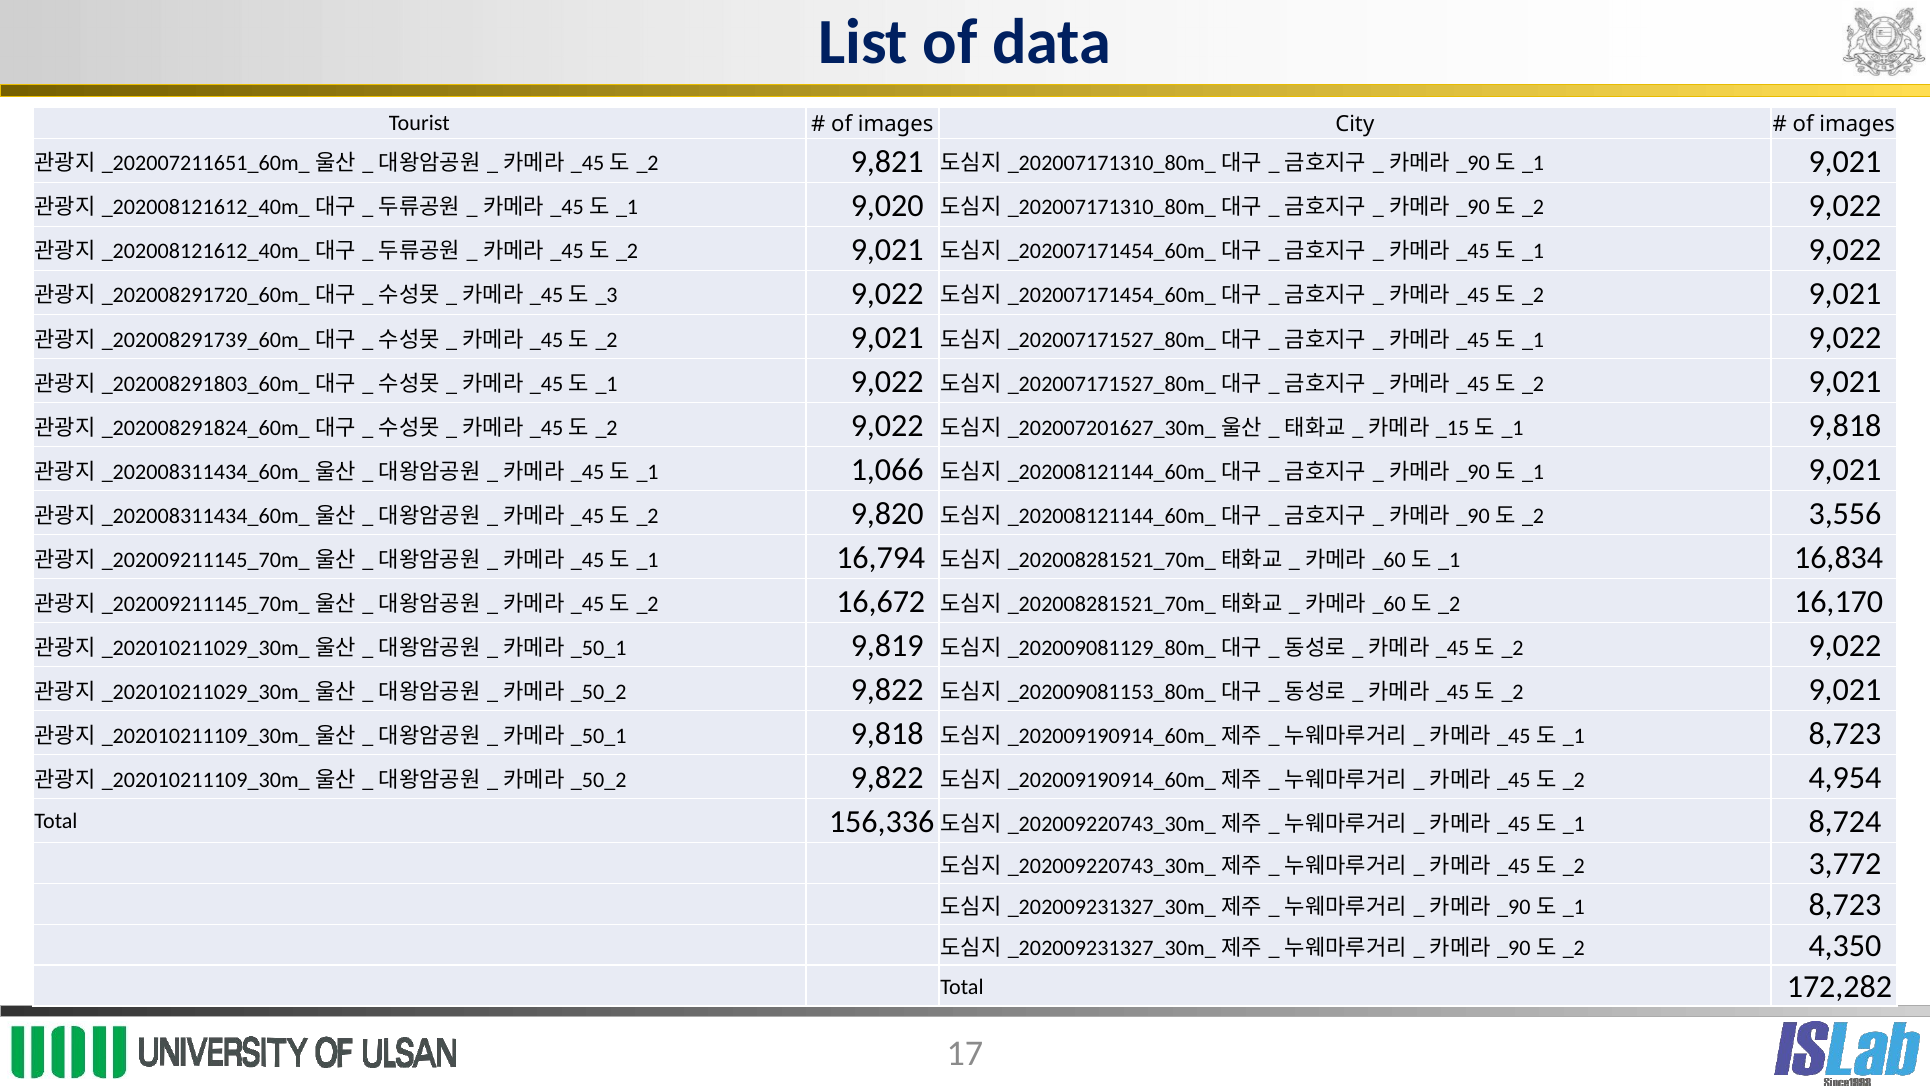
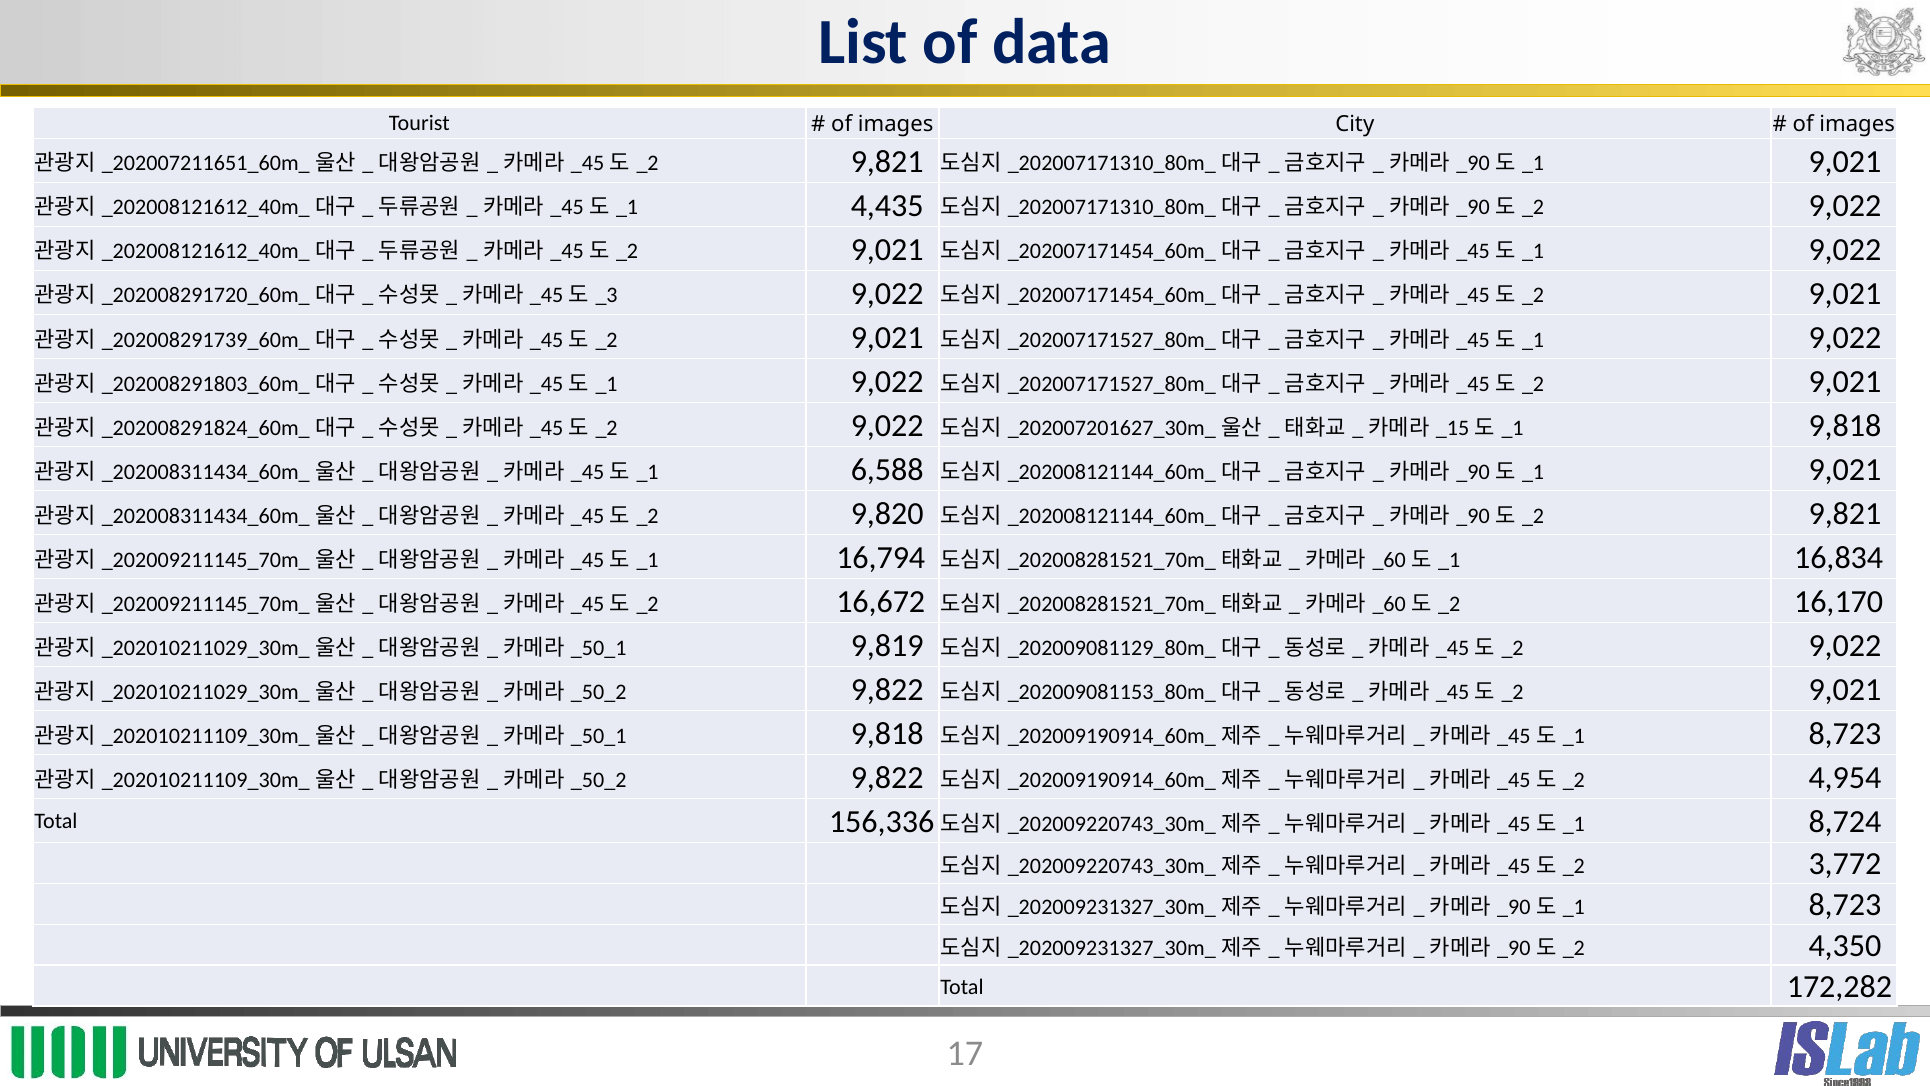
9,020: 9,020 -> 4,435
1,066: 1,066 -> 6,588
3,556 at (1845, 514): 3,556 -> 9,821
